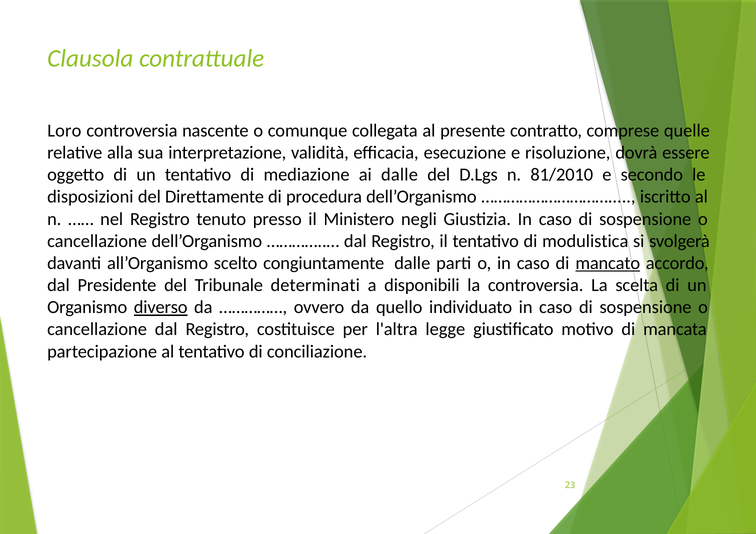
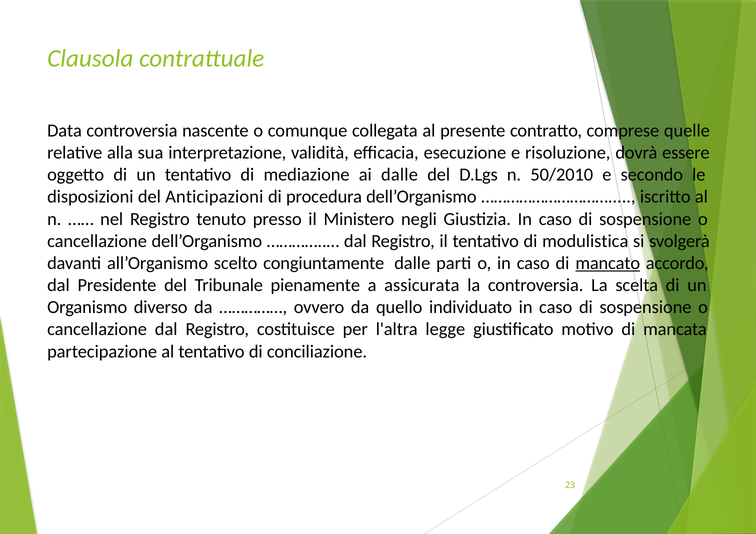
Loro: Loro -> Data
81/2010: 81/2010 -> 50/2010
Direttamente: Direttamente -> Anticipazioni
determinati: determinati -> pienamente
disponibili: disponibili -> assicurata
diverso underline: present -> none
